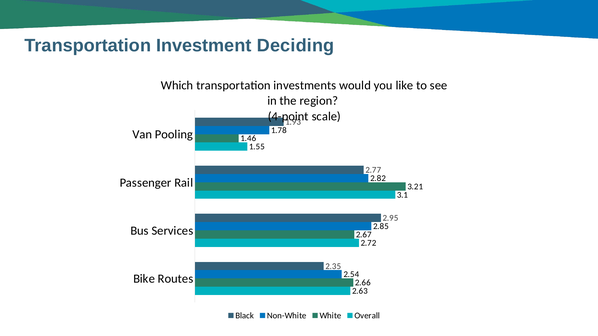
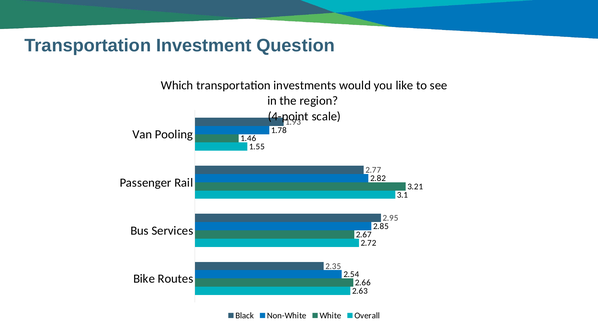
Deciding: Deciding -> Question
